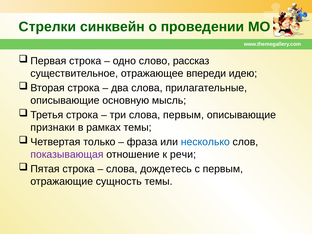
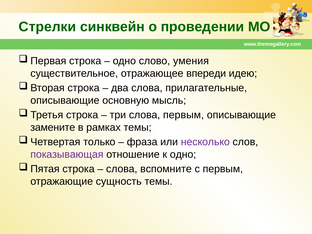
рассказ: рассказ -> умения
признаки: признаки -> замените
несколько colour: blue -> purple
к речи: речи -> одно
дождетесь: дождетесь -> вспомните
